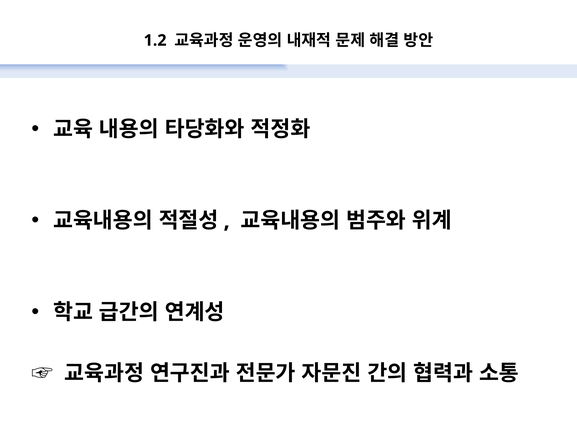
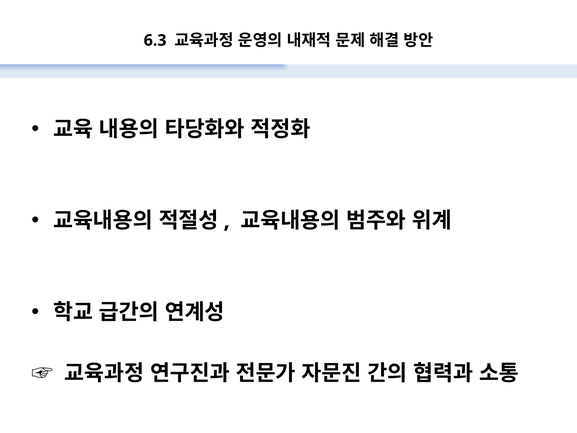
1.2: 1.2 -> 6.3
